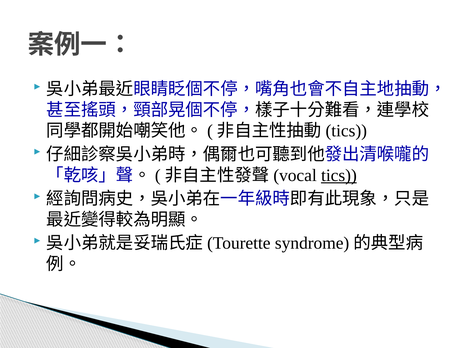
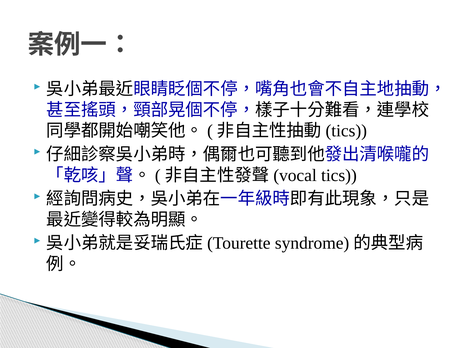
tics underline: present -> none
